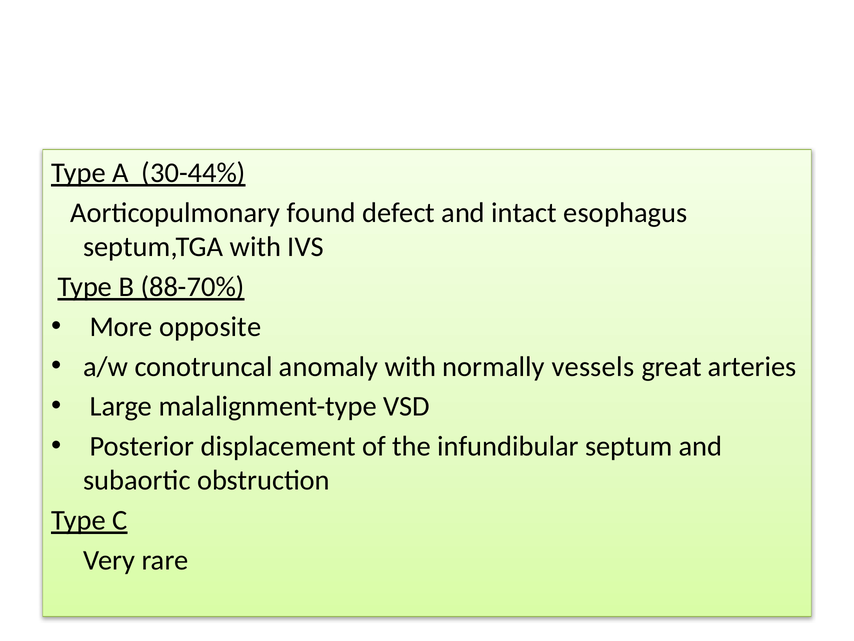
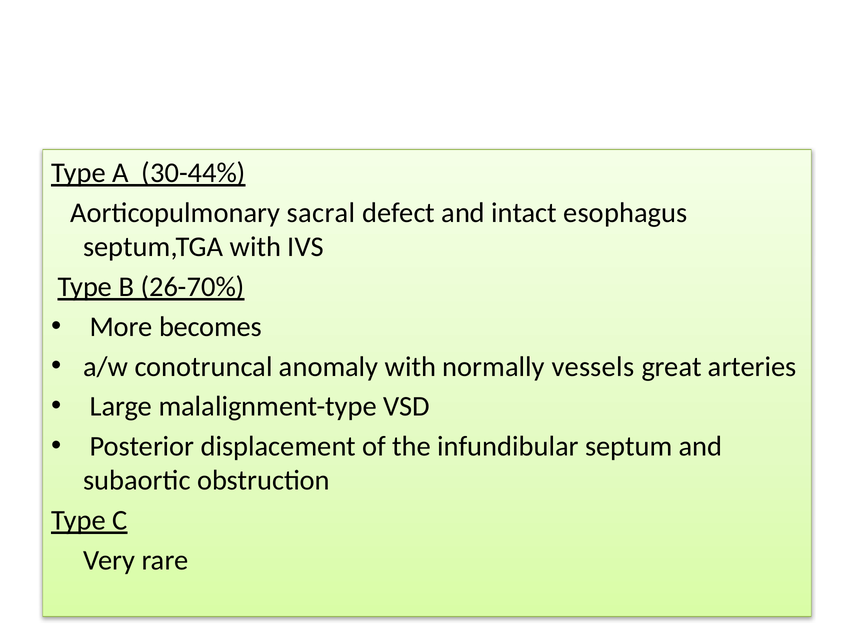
found: found -> sacral
88-70%: 88-70% -> 26-70%
opposite: opposite -> becomes
